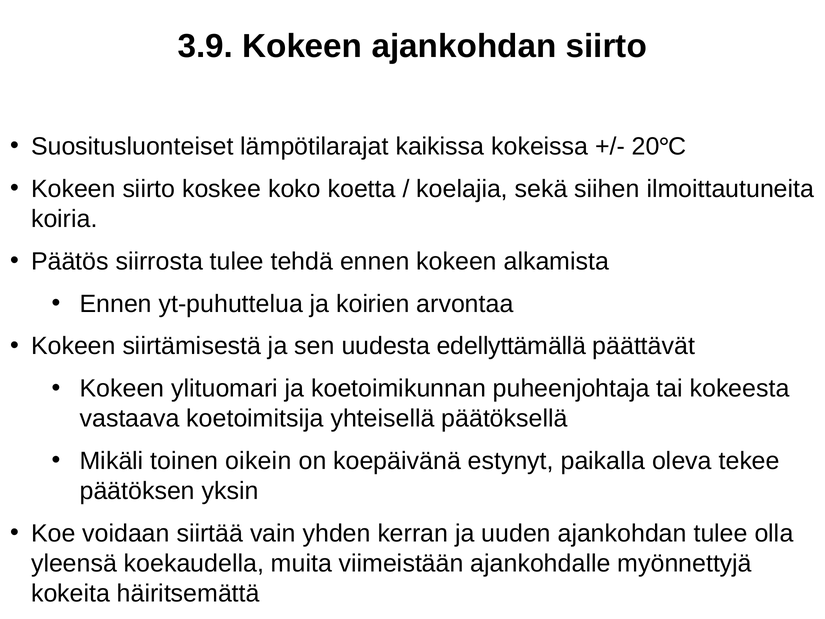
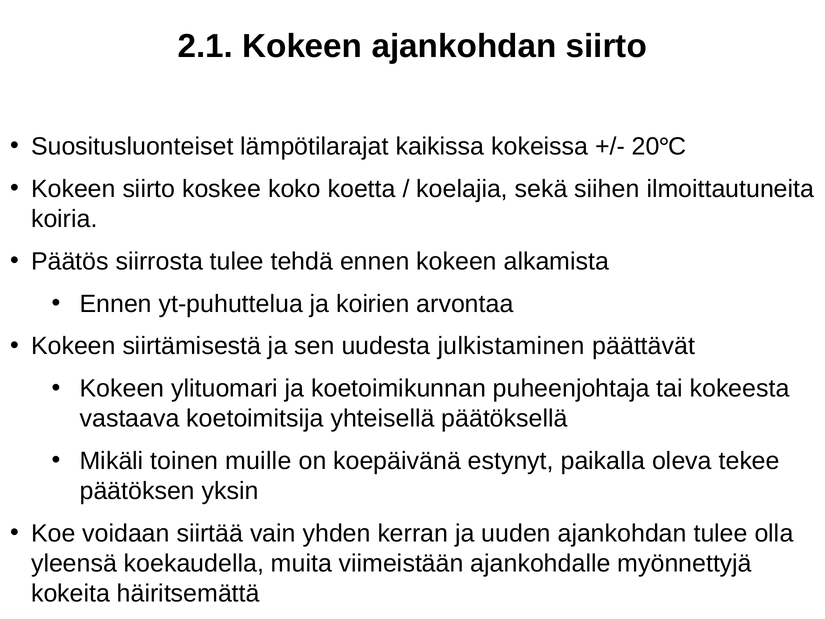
3.9: 3.9 -> 2.1
edellyttämällä: edellyttämällä -> julkistaminen
oikein: oikein -> muille
